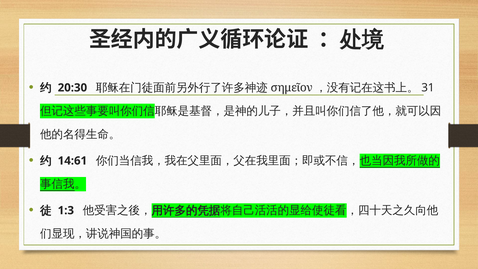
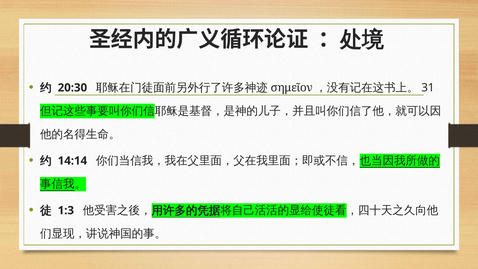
14:61: 14:61 -> 14:14
